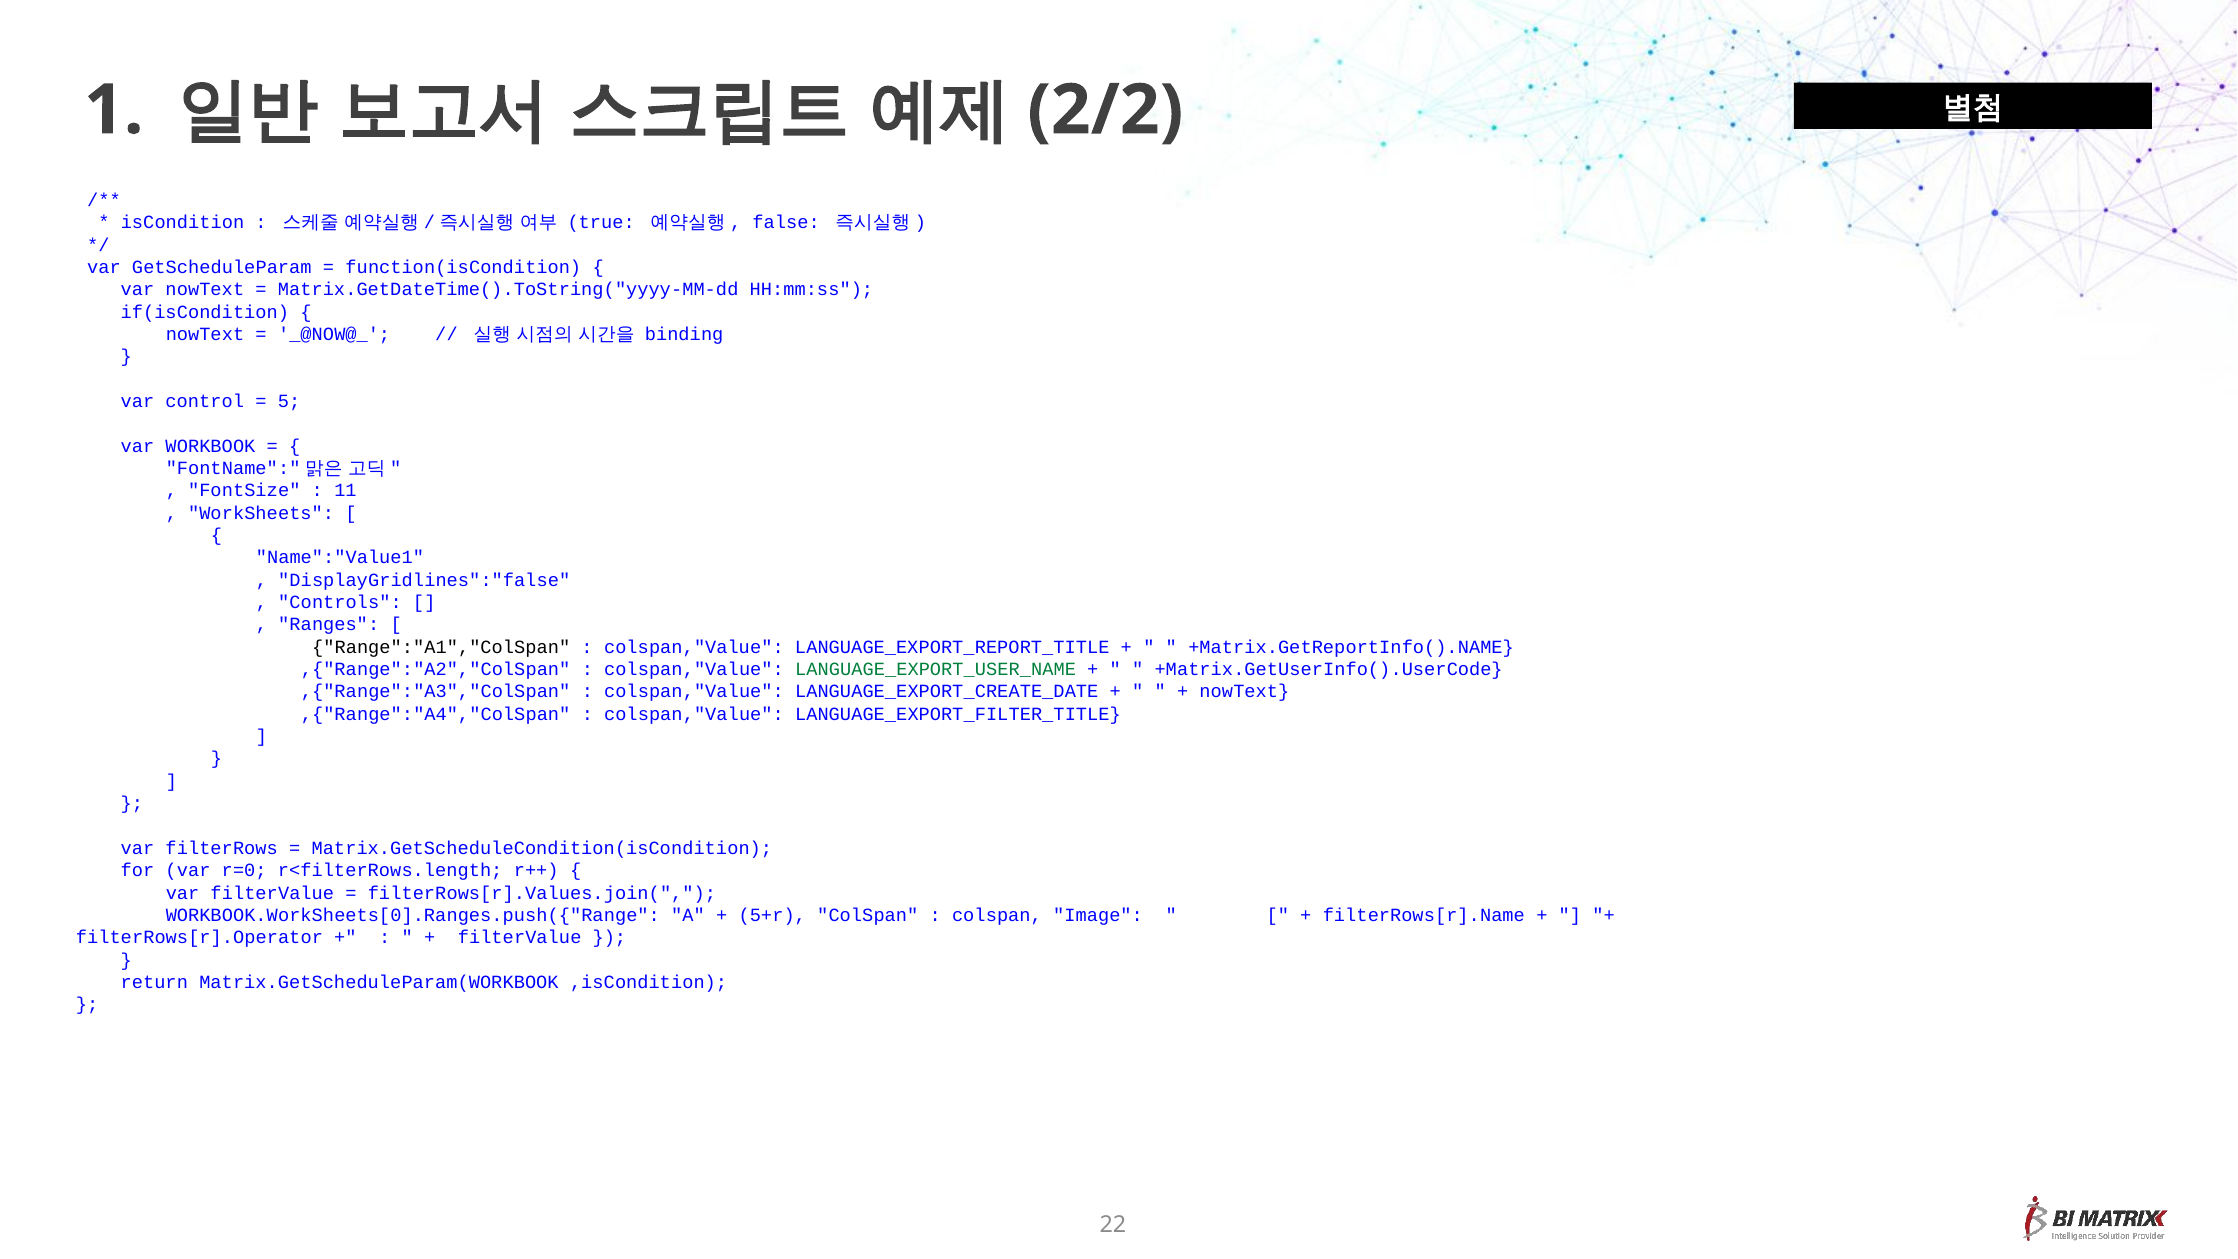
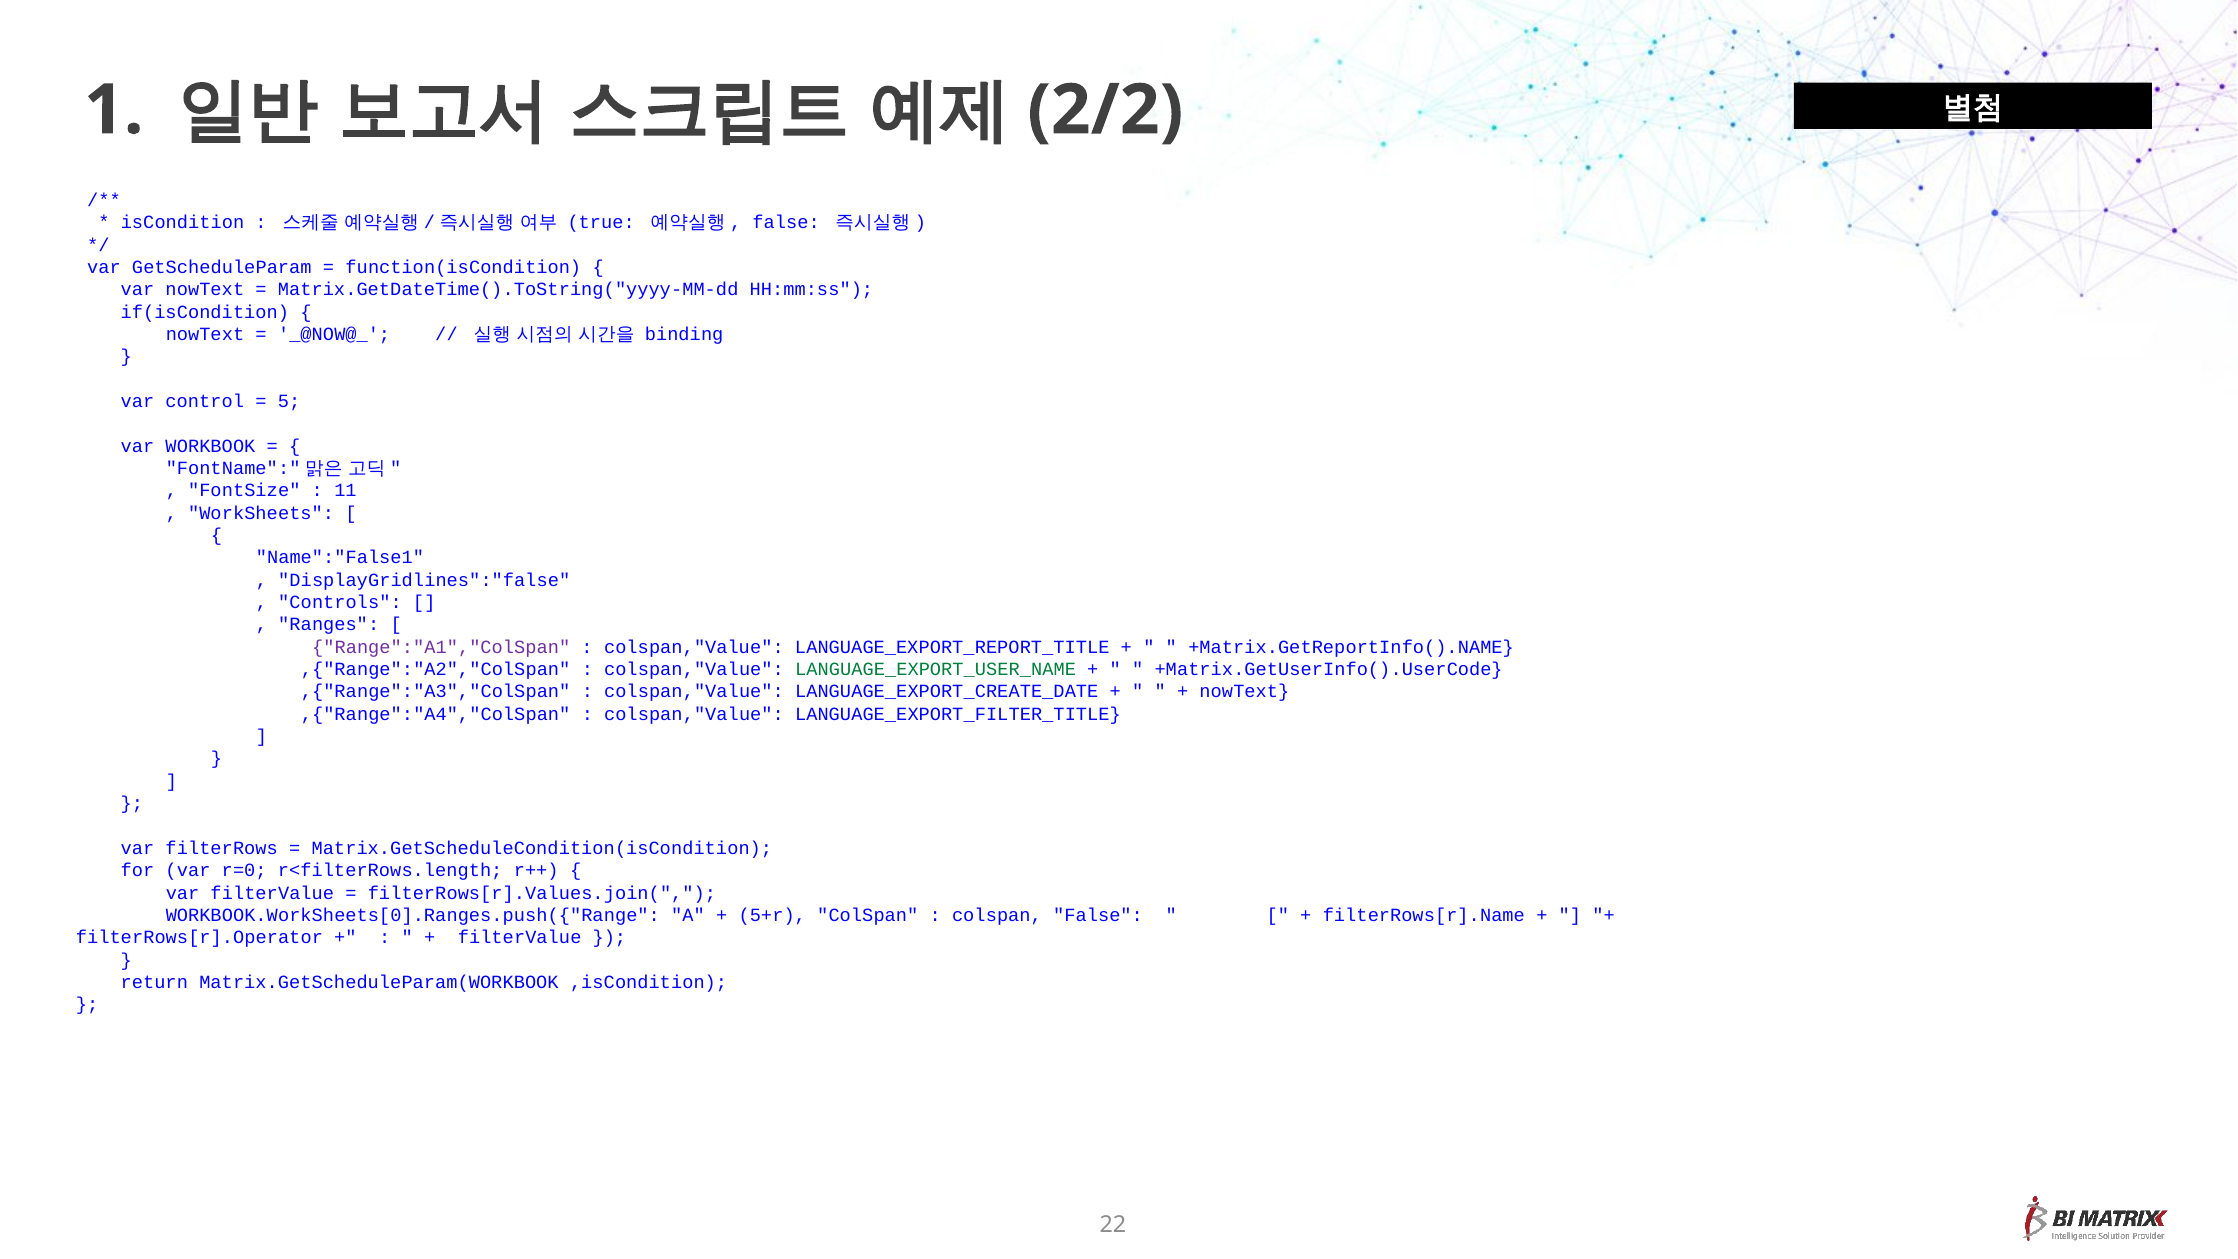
Name":"Value1: Name":"Value1 -> Name":"False1
Range":"A1","ColSpan colour: black -> purple
colspan Image: Image -> False
